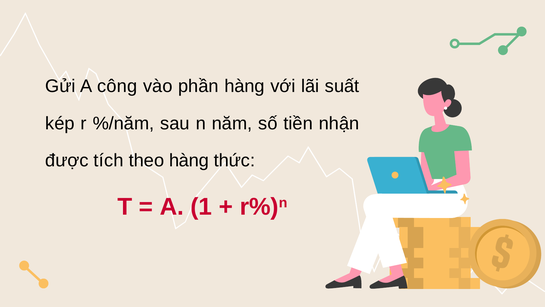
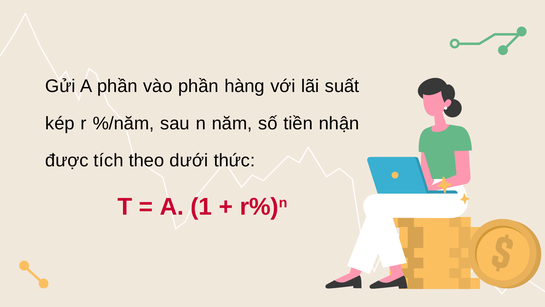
A công: công -> phần
theo hàng: hàng -> dưới
